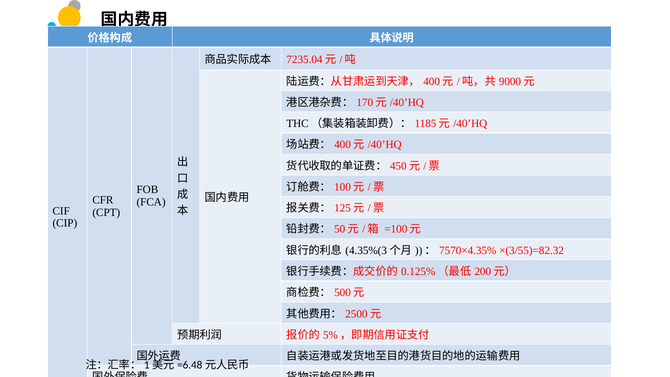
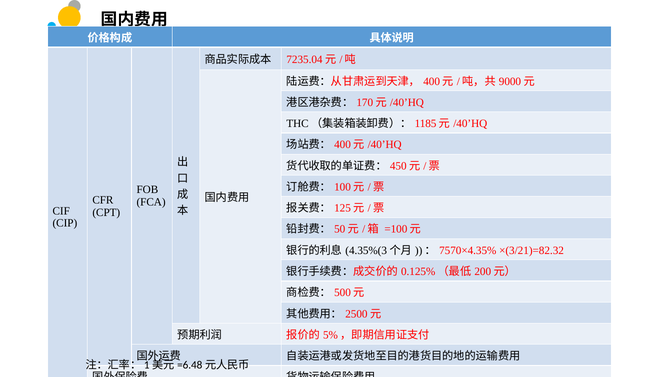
×(3/55)=82.32: ×(3/55)=82.32 -> ×(3/21)=82.32
